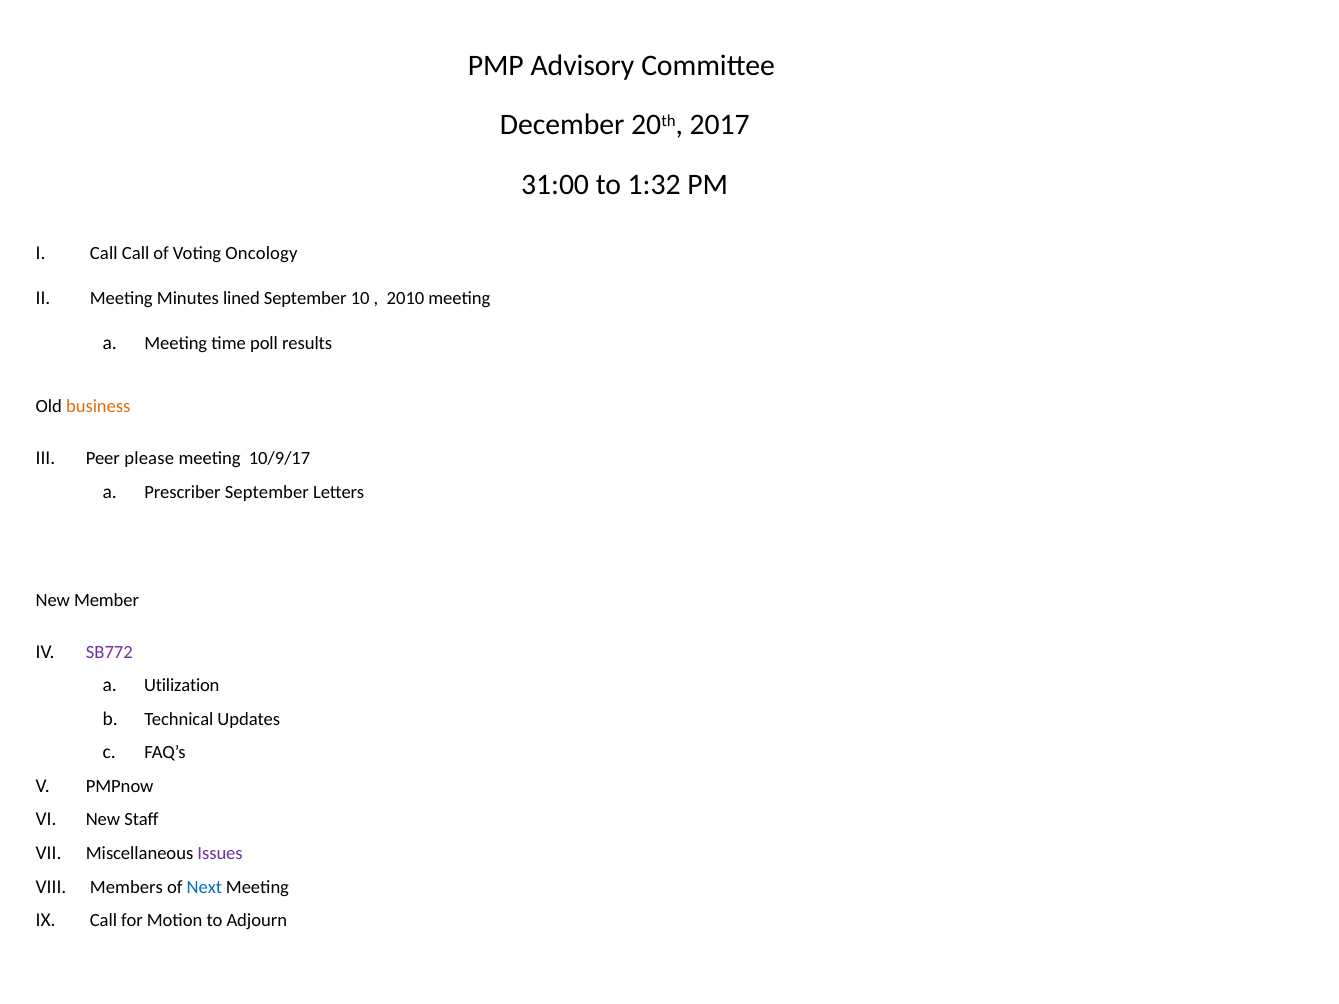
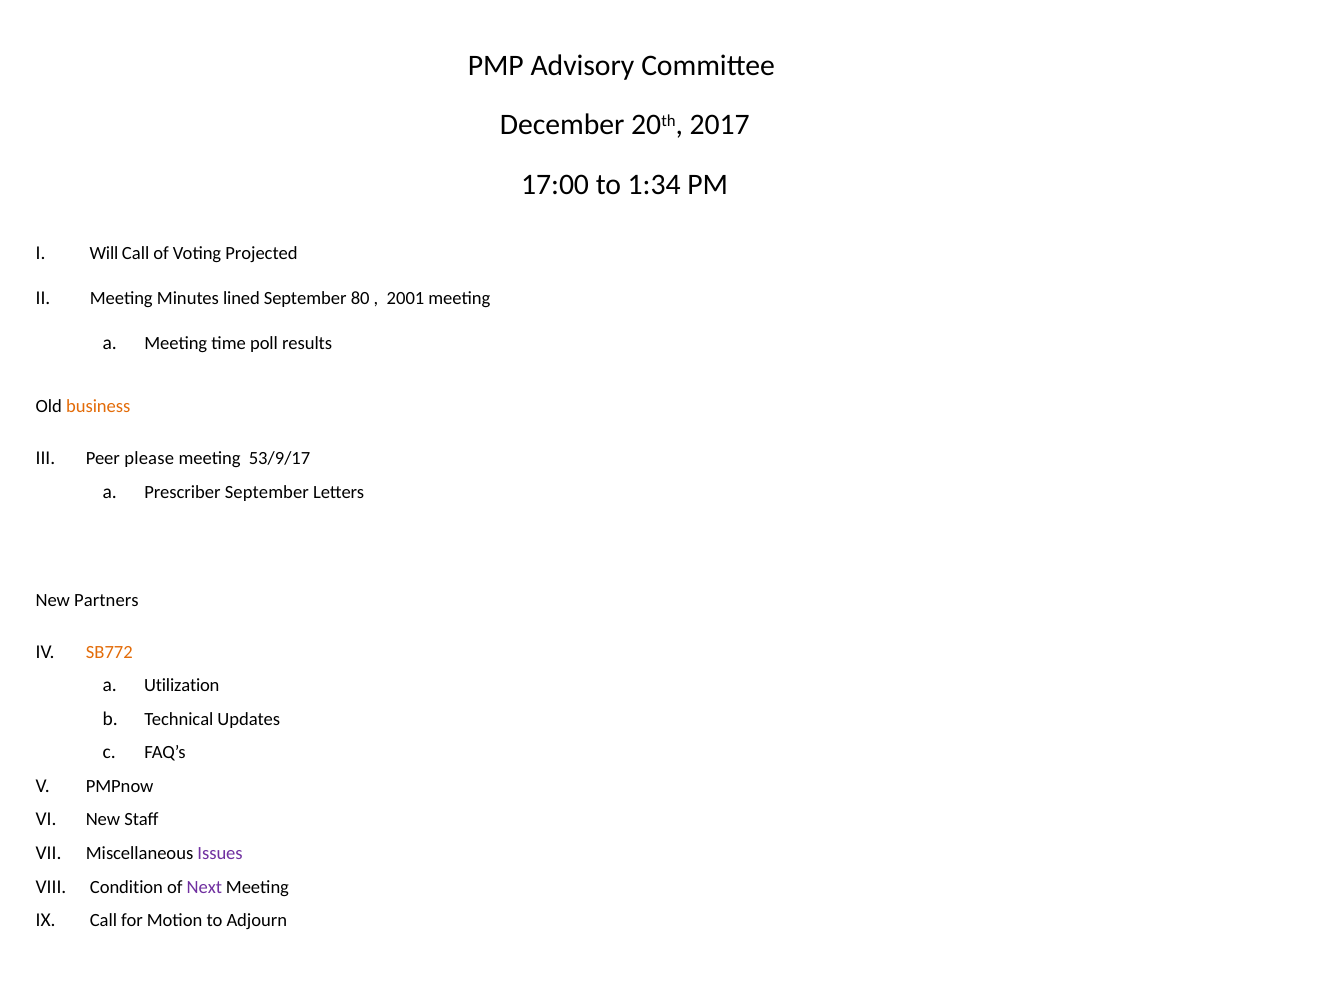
31:00: 31:00 -> 17:00
1:32: 1:32 -> 1:34
Call at (104, 254): Call -> Will
Oncology: Oncology -> Projected
10: 10 -> 80
2010: 2010 -> 2001
10/9/17: 10/9/17 -> 53/9/17
Member: Member -> Partners
SB772 colour: purple -> orange
Members: Members -> Condition
Next colour: blue -> purple
